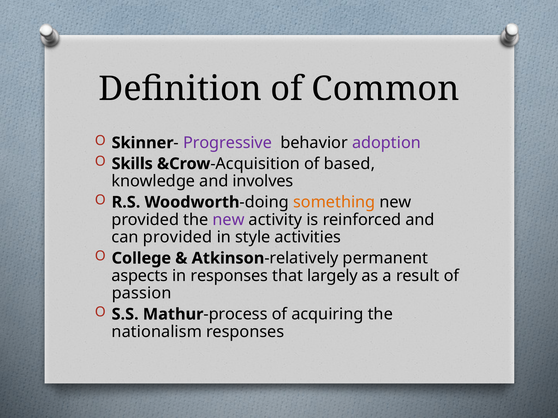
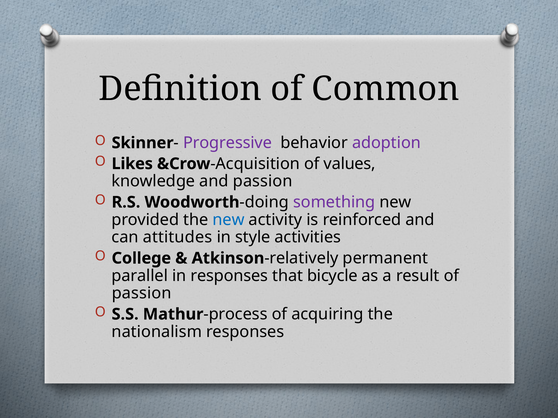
Skills: Skills -> Likes
based: based -> values
and involves: involves -> passion
something colour: orange -> purple
new at (229, 220) colour: purple -> blue
can provided: provided -> attitudes
aspects: aspects -> parallel
largely: largely -> bicycle
